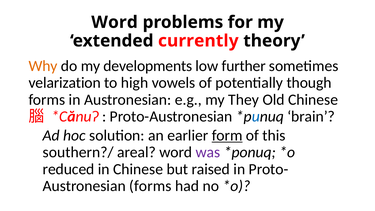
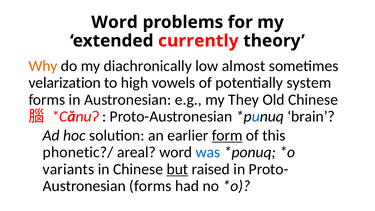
developments: developments -> diachronically
further: further -> almost
though: though -> system
southern?/: southern?/ -> phonetic?/
was colour: purple -> blue
reduced: reduced -> variants
but underline: none -> present
